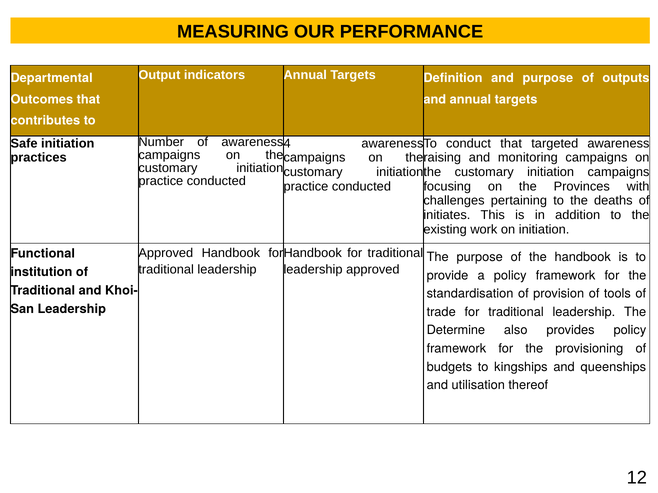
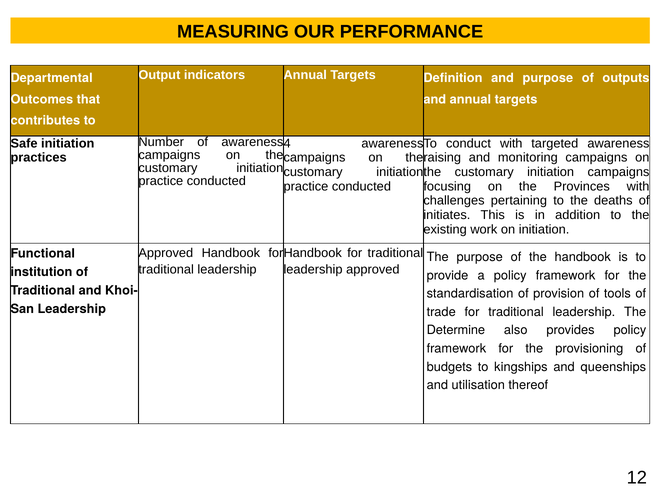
conduct that: that -> with
